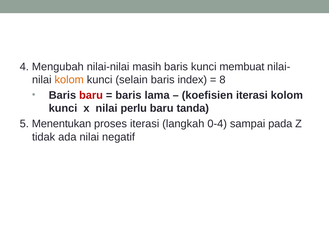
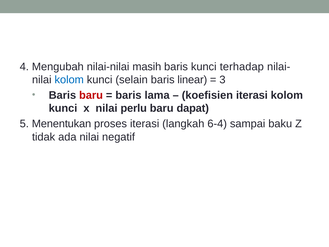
membuat: membuat -> terhadap
kolom at (69, 80) colour: orange -> blue
index: index -> linear
8: 8 -> 3
tanda: tanda -> dapat
0-4: 0-4 -> 6-4
pada: pada -> baku
